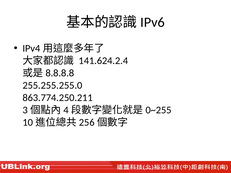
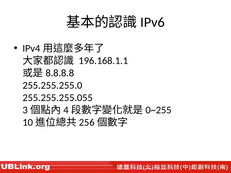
141.624.2.4: 141.624.2.4 -> 196.168.1.1
863.774.250.211: 863.774.250.211 -> 255.255.255.055
